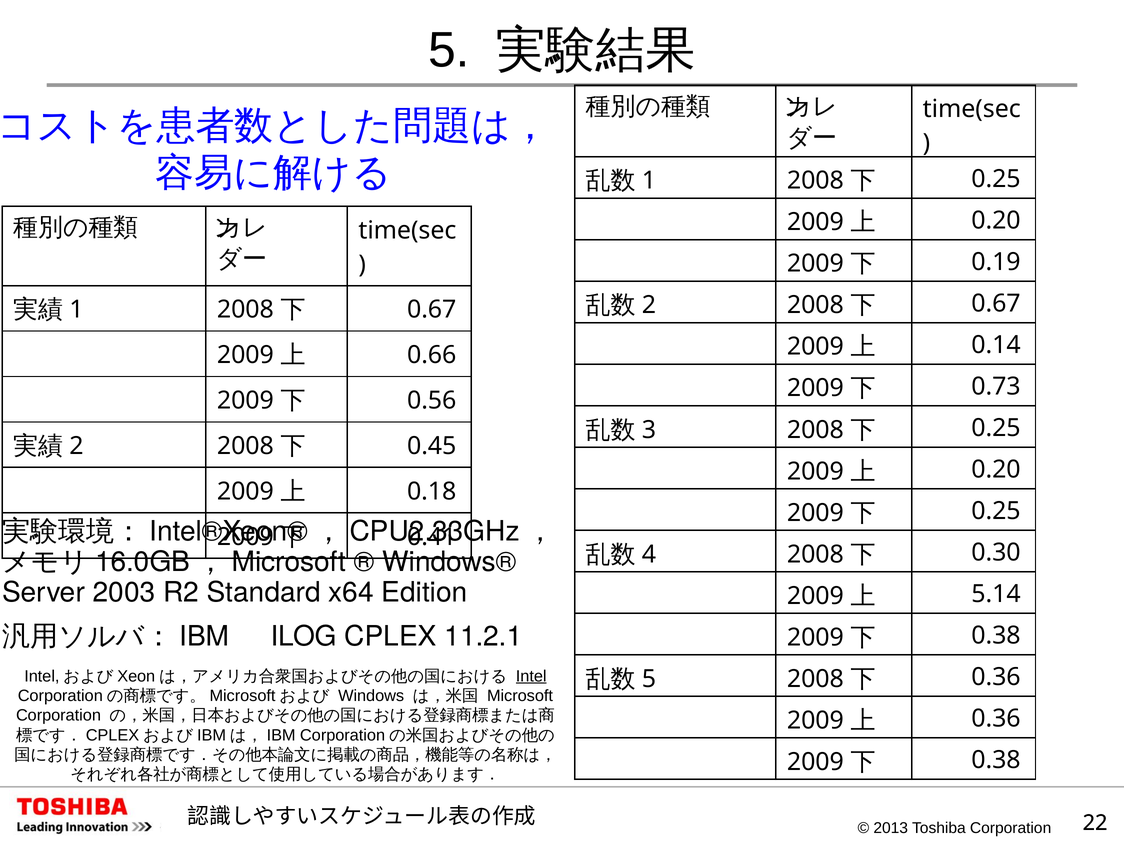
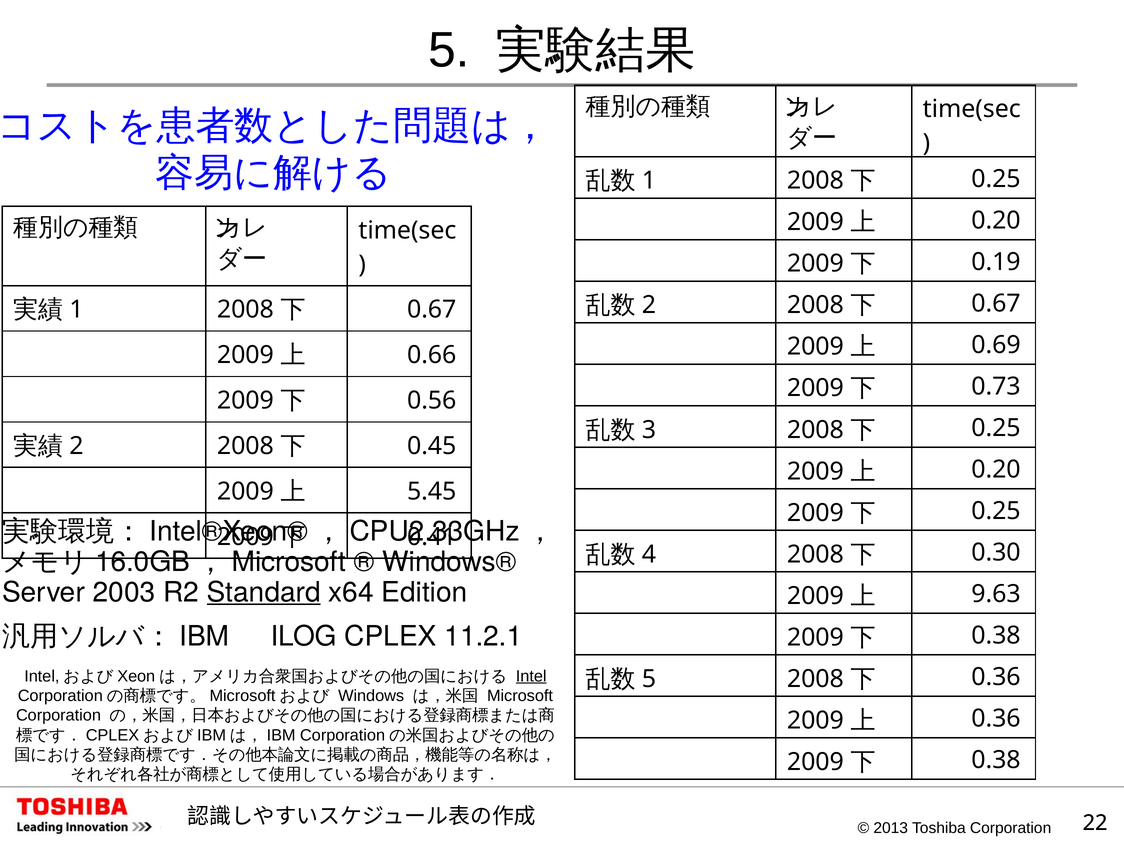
0.14: 0.14 -> 0.69
0.18: 0.18 -> 5.45
Standard underline: none -> present
5.14: 5.14 -> 9.63
